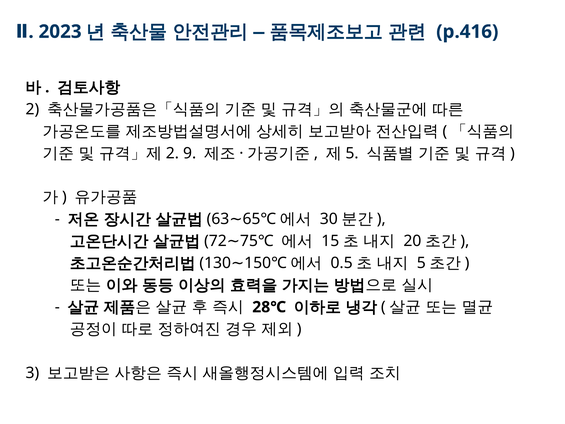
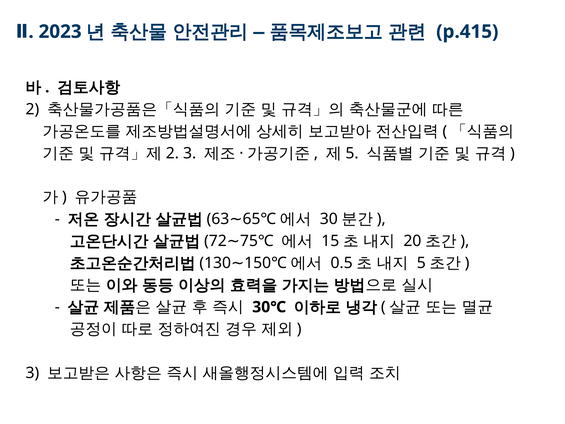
p.416: p.416 -> p.415
9 at (190, 153): 9 -> 3
28℃: 28℃ -> 30℃
